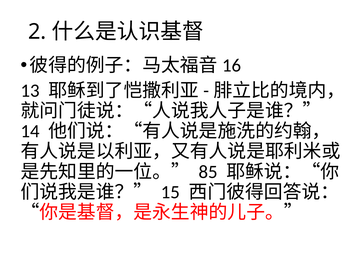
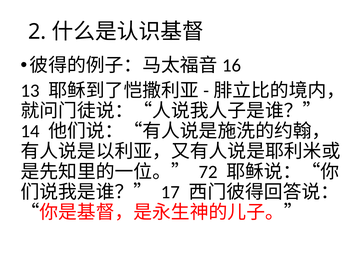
85: 85 -> 72
15: 15 -> 17
